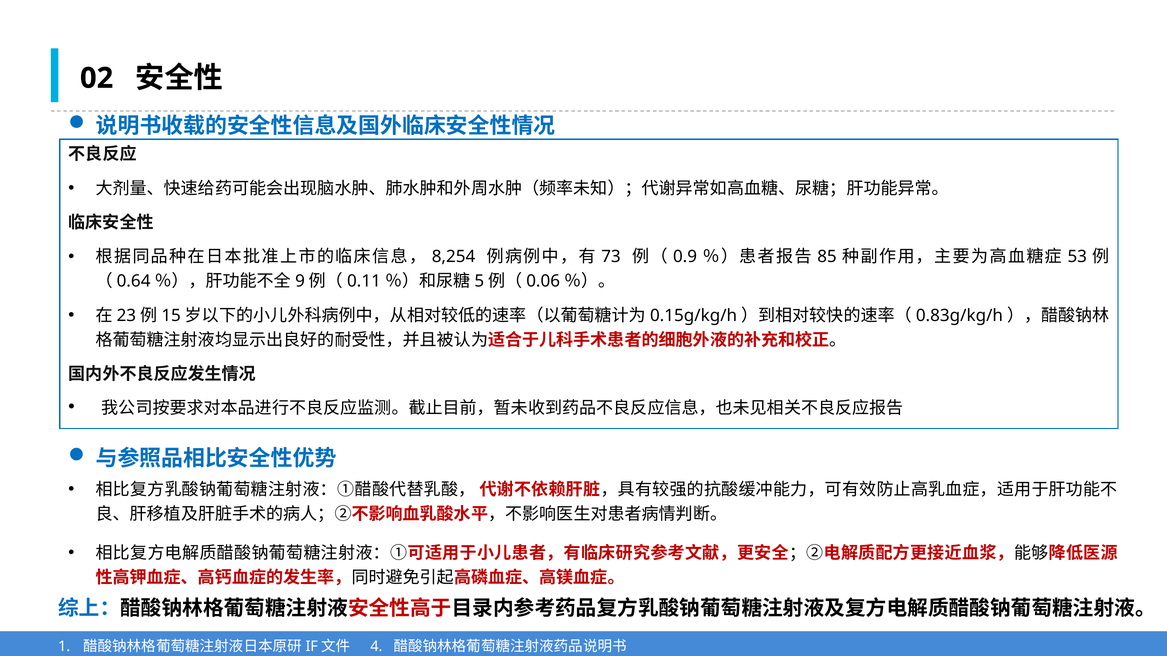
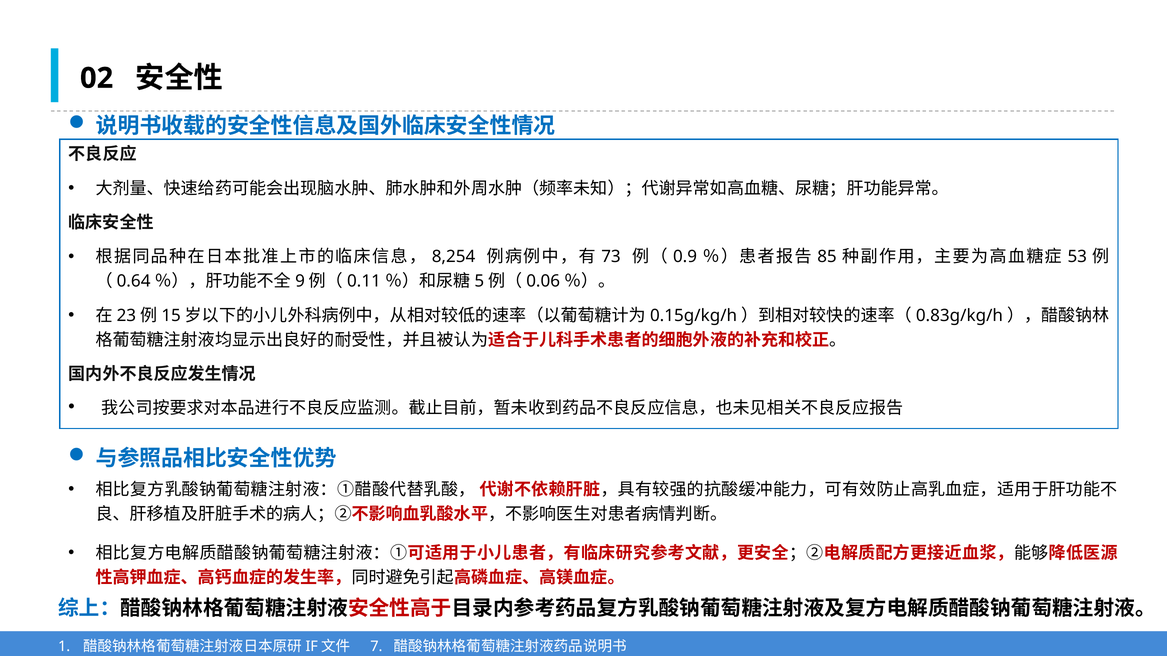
4: 4 -> 7
